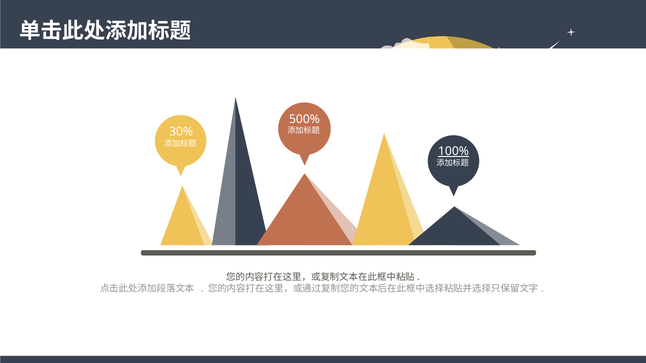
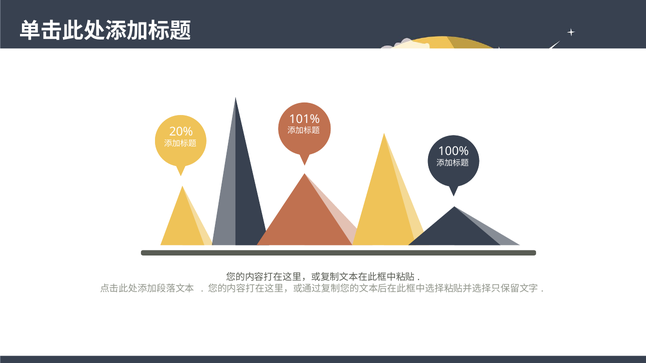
500%: 500% -> 101%
30%: 30% -> 20%
100% underline: present -> none
